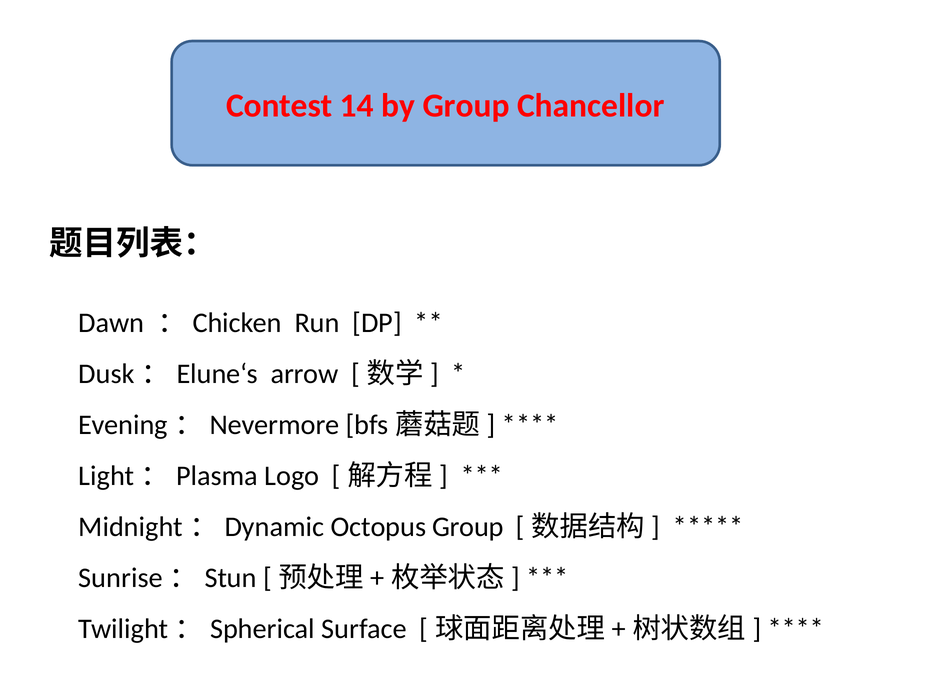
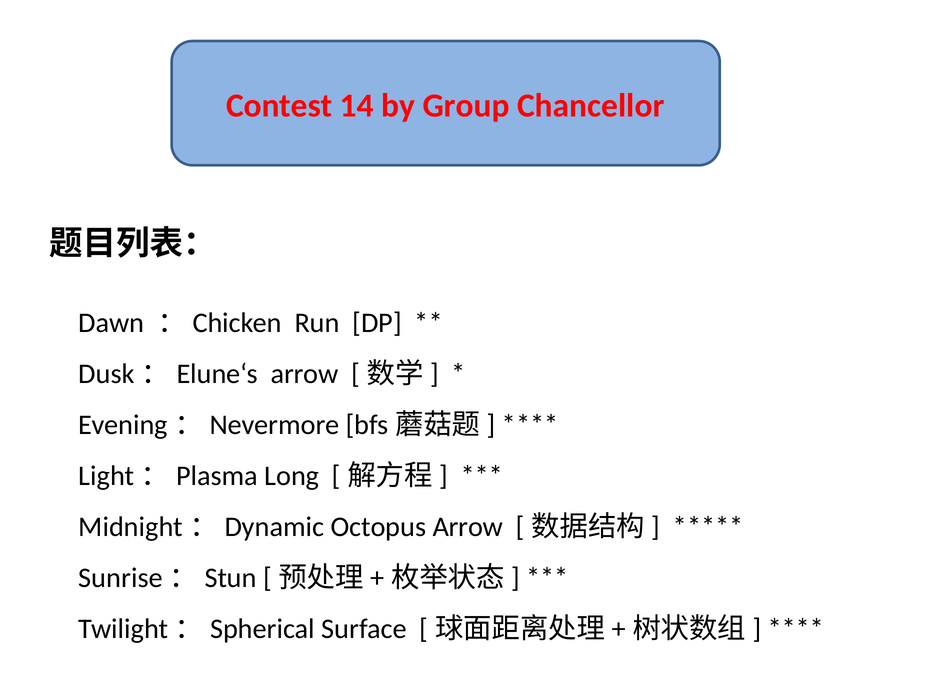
Logo: Logo -> Long
Octopus Group: Group -> Arrow
